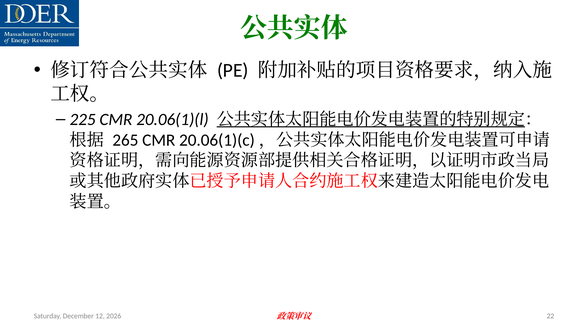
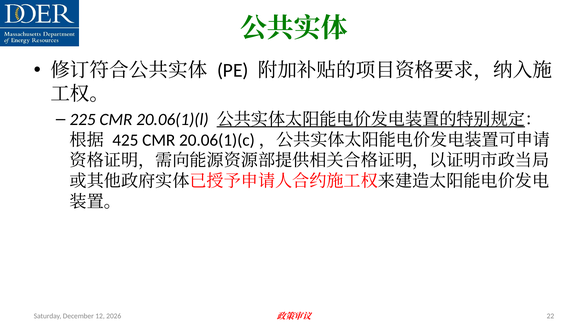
265: 265 -> 425
